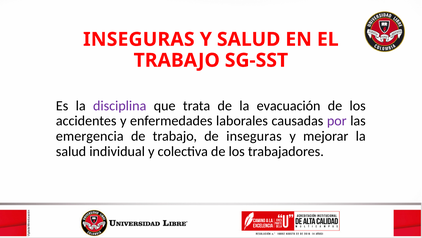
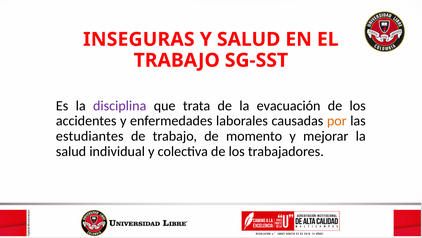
por colour: purple -> orange
emergencia: emergencia -> estudiantes
de inseguras: inseguras -> momento
